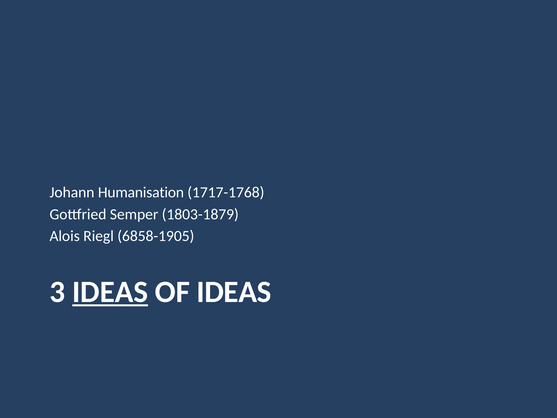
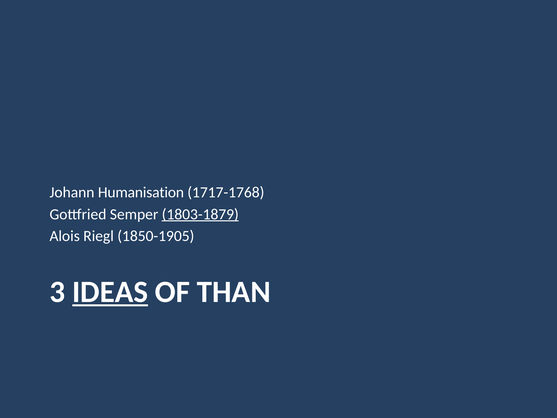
1803-1879 underline: none -> present
6858-1905: 6858-1905 -> 1850-1905
OF IDEAS: IDEAS -> THAN
